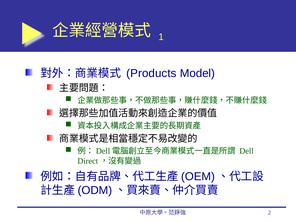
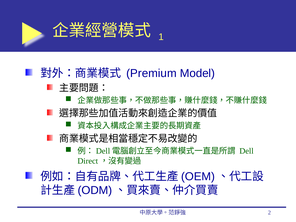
Products: Products -> Premium
